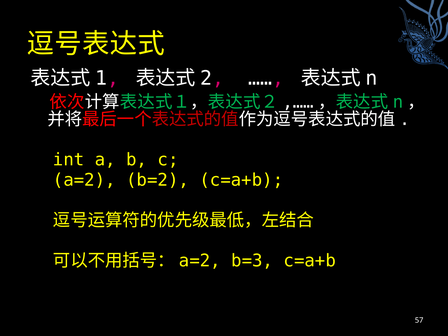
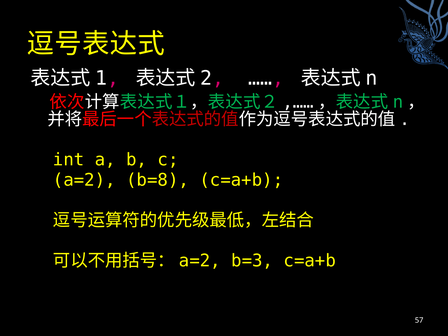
b=2: b=2 -> b=8
